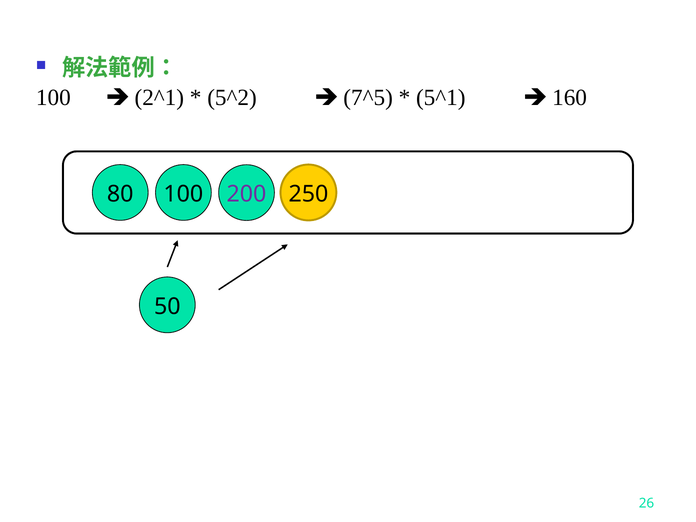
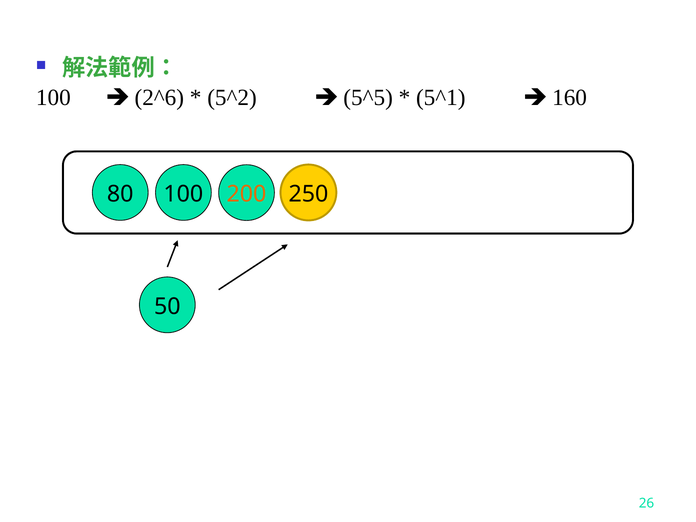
2^1: 2^1 -> 2^6
7^5: 7^5 -> 5^5
200 colour: purple -> orange
